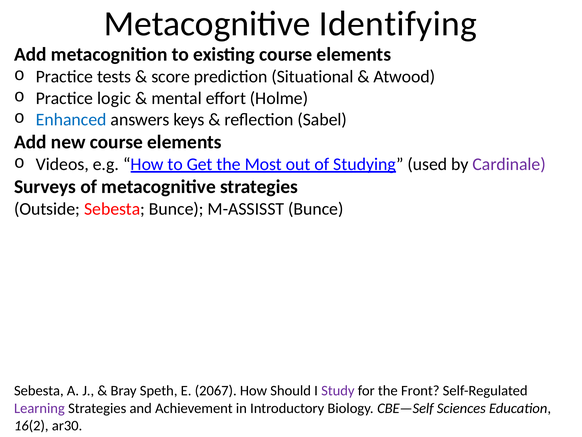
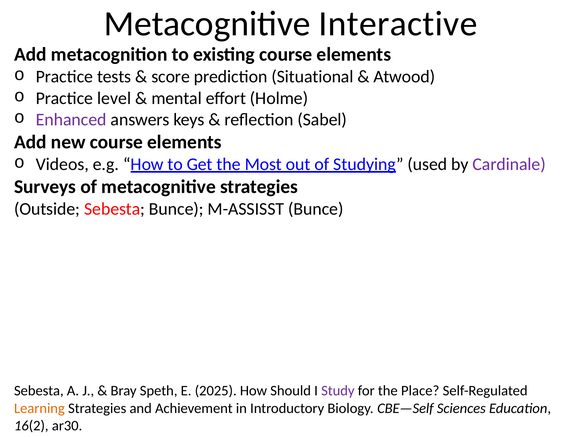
Identifying: Identifying -> Interactive
logic: logic -> level
Enhanced colour: blue -> purple
2067: 2067 -> 2025
Front: Front -> Place
Learning colour: purple -> orange
